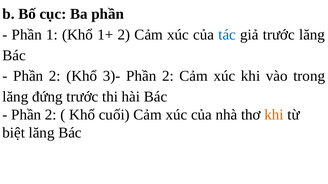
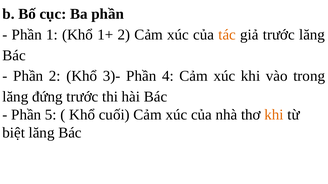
tác colour: blue -> orange
3)- Phần 2: 2 -> 4
2 at (51, 115): 2 -> 5
